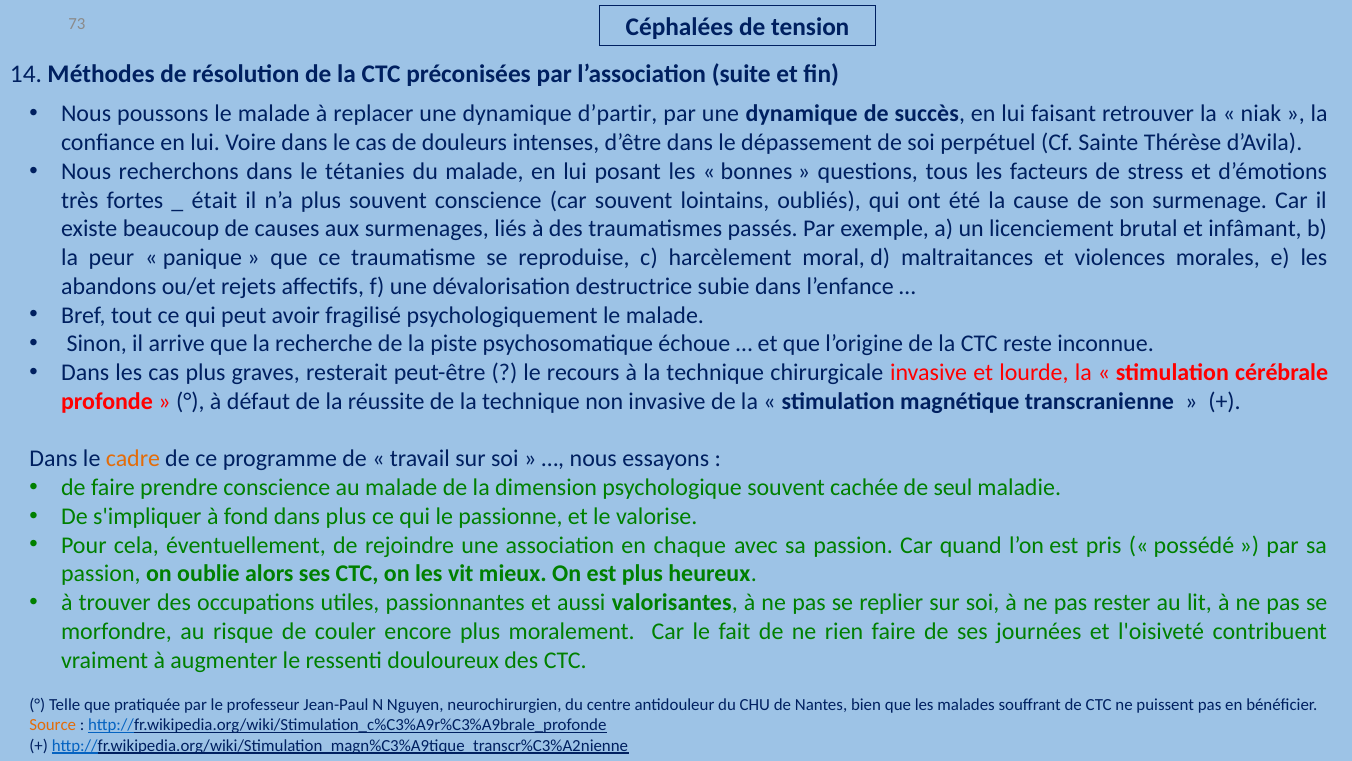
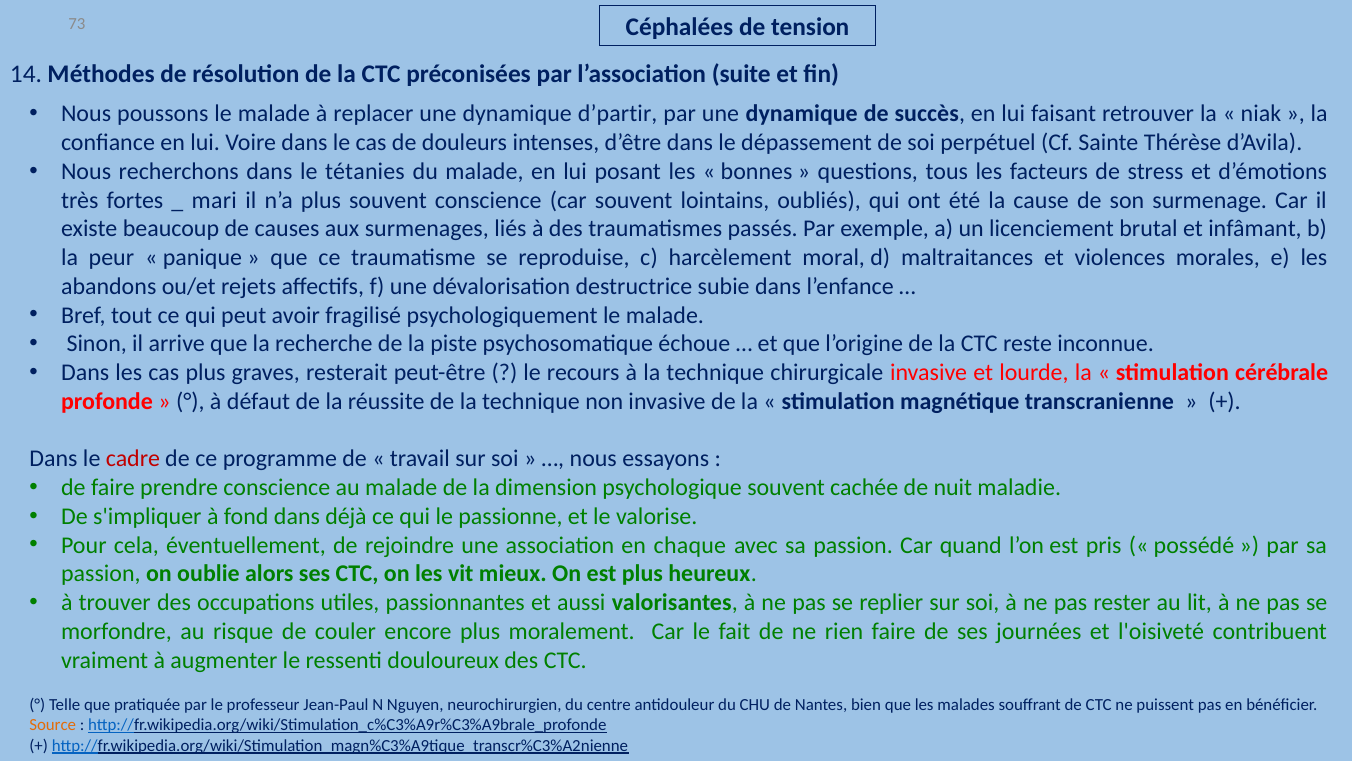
était: était -> mari
cadre colour: orange -> red
seul: seul -> nuit
dans plus: plus -> déjà
